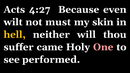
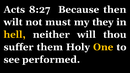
4:27: 4:27 -> 8:27
even: even -> then
skin: skin -> they
came: came -> them
One colour: pink -> yellow
